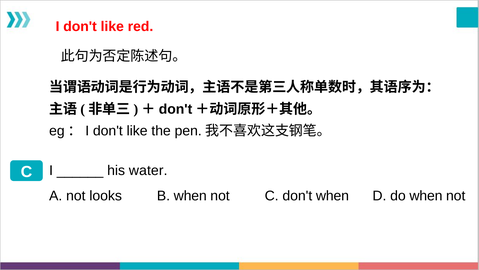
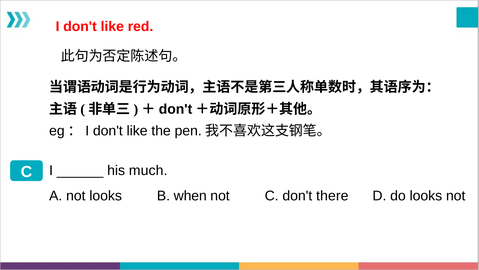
water: water -> much
don't when: when -> there
do when: when -> looks
